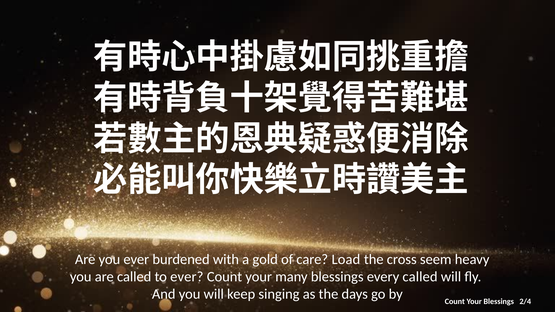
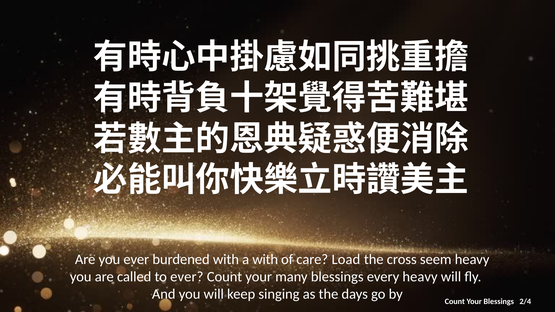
a gold: gold -> with
every called: called -> heavy
